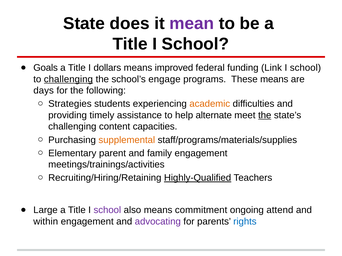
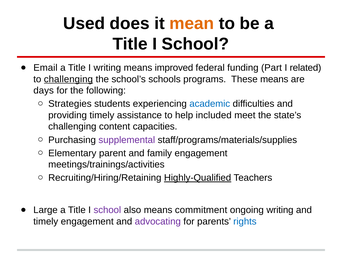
State: State -> Used
mean colour: purple -> orange
Goals: Goals -> Email
I dollars: dollars -> writing
Link: Link -> Part
school at (305, 68): school -> related
engage: engage -> schools
academic colour: orange -> blue
alternate: alternate -> included
the at (265, 115) underline: present -> none
supplemental colour: orange -> purple
ongoing attend: attend -> writing
within at (46, 222): within -> timely
